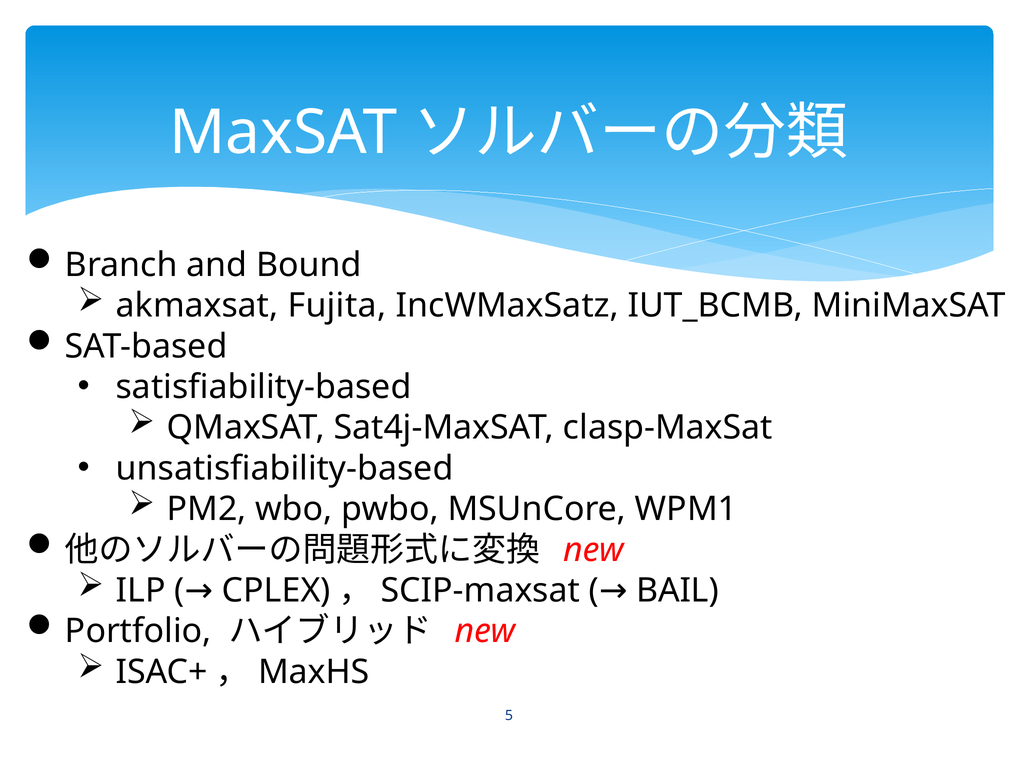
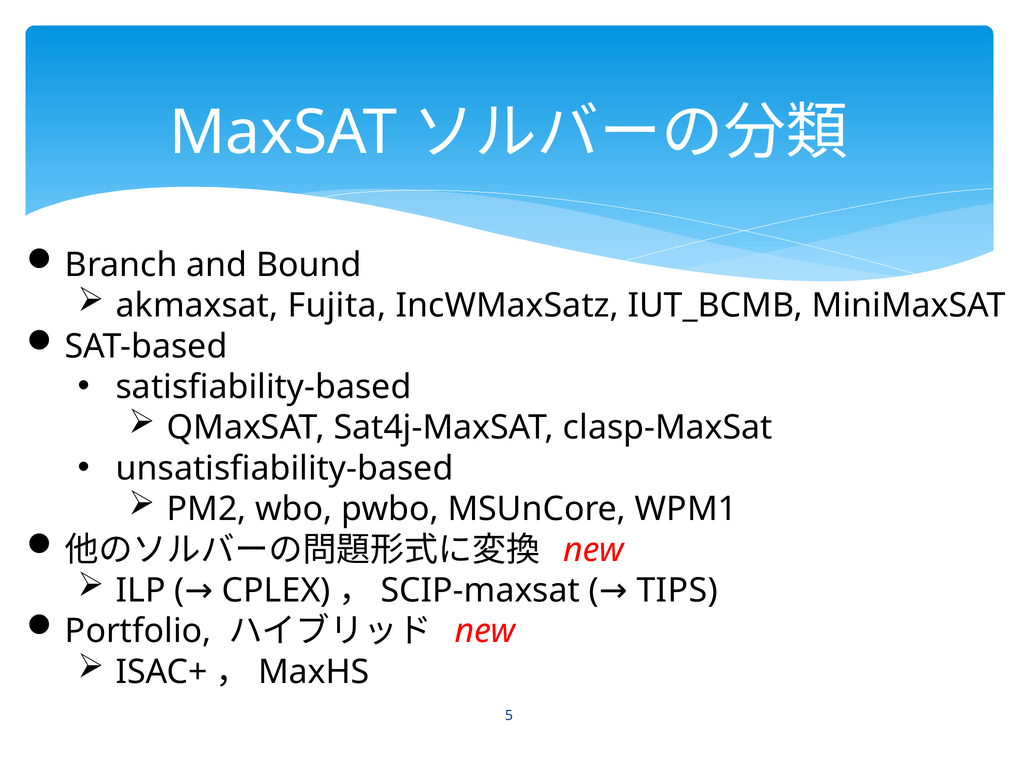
BAIL: BAIL -> TIPS
